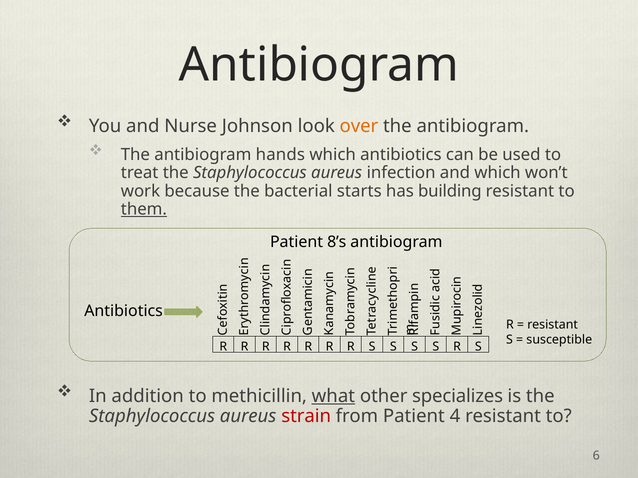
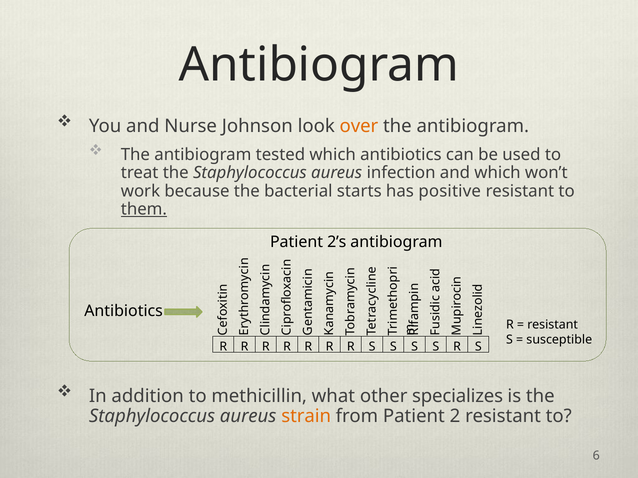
hands: hands -> tested
building: building -> positive
8’s: 8’s -> 2’s
what underline: present -> none
strain colour: red -> orange
4: 4 -> 2
